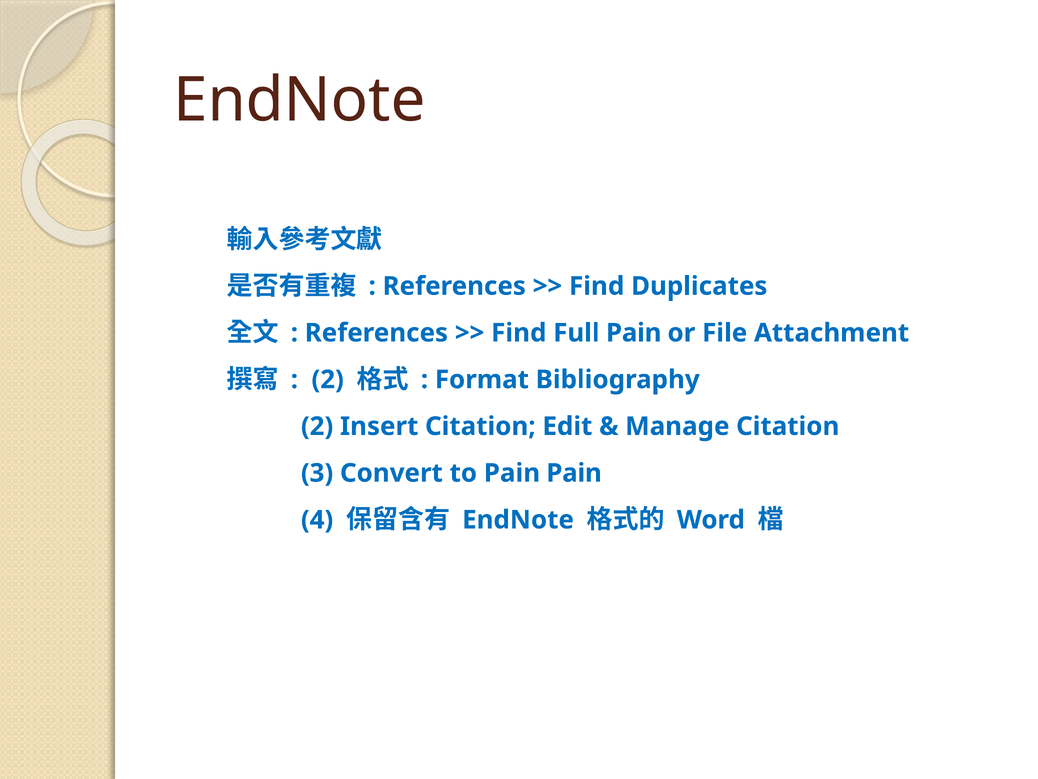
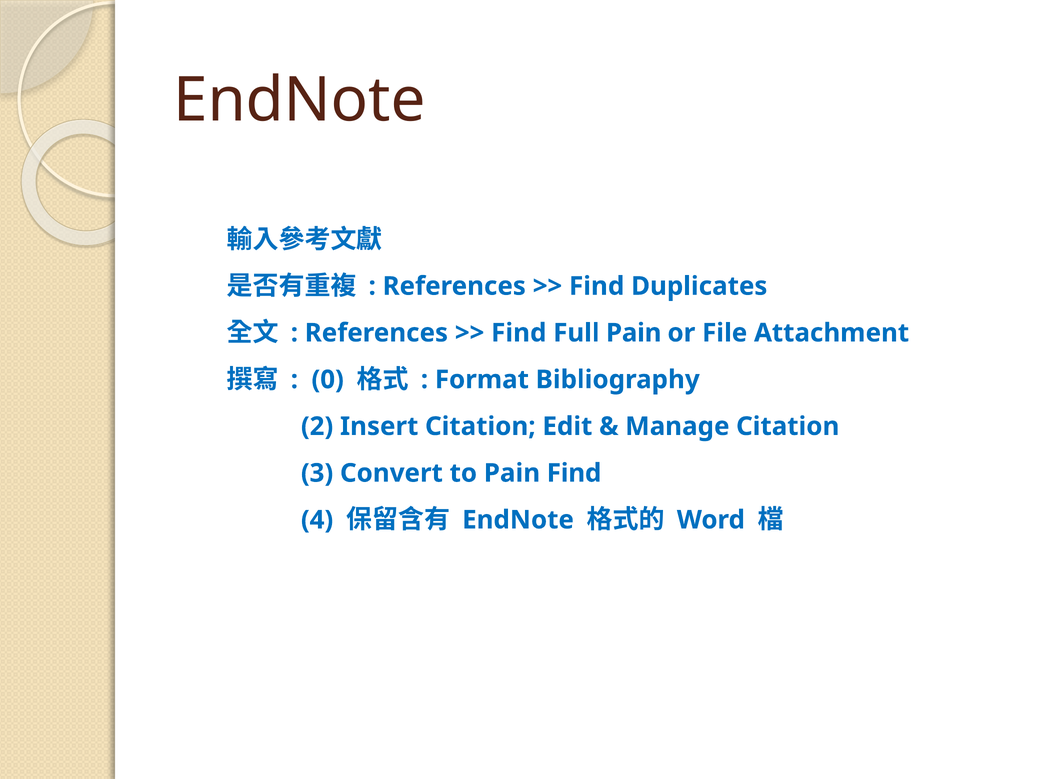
2 at (328, 379): 2 -> 0
Pain Pain: Pain -> Find
